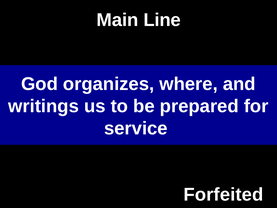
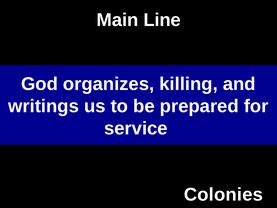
where: where -> killing
Forfeited: Forfeited -> Colonies
